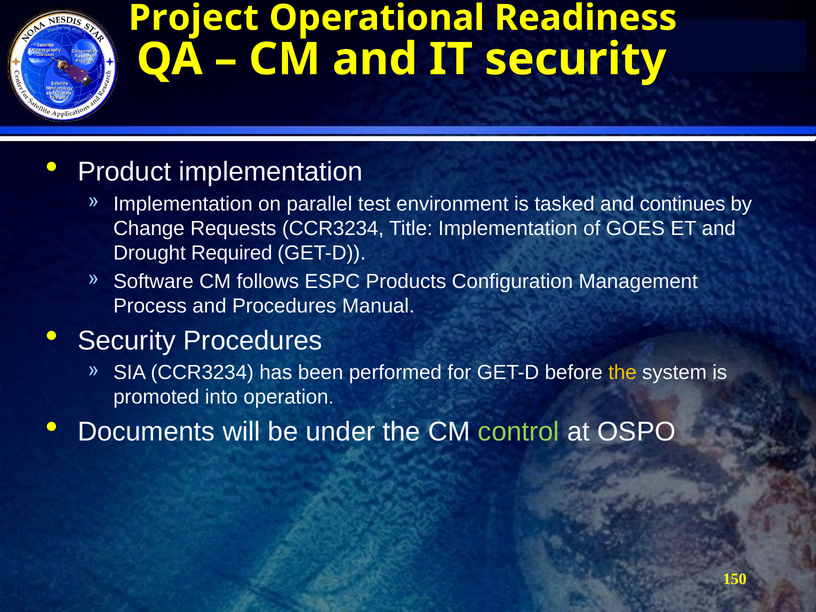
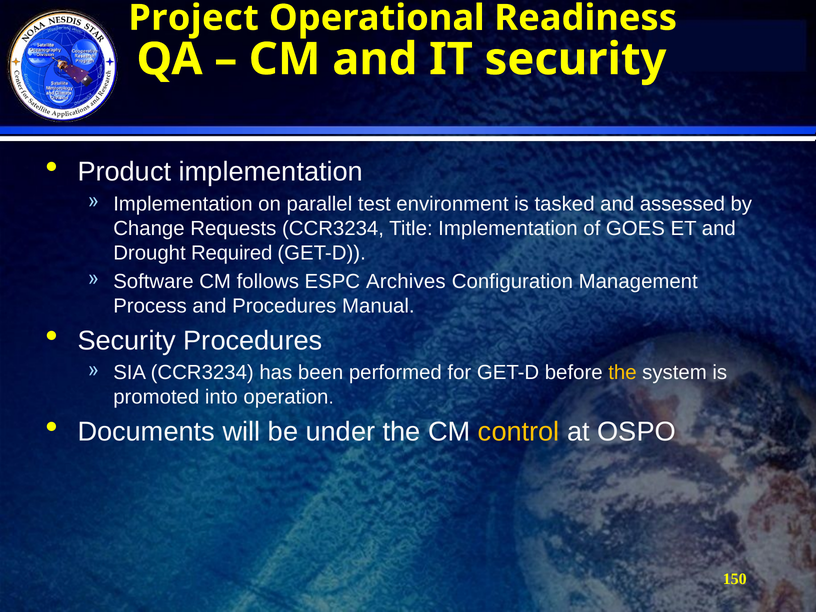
continues: continues -> assessed
Products: Products -> Archives
control colour: light green -> yellow
